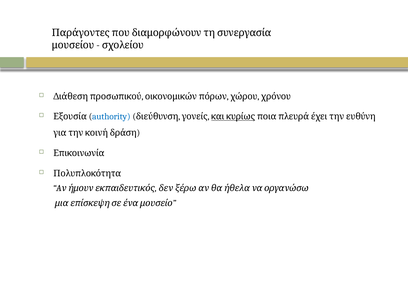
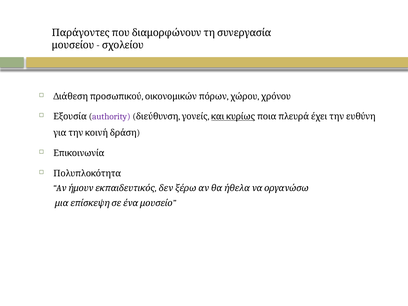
authority colour: blue -> purple
